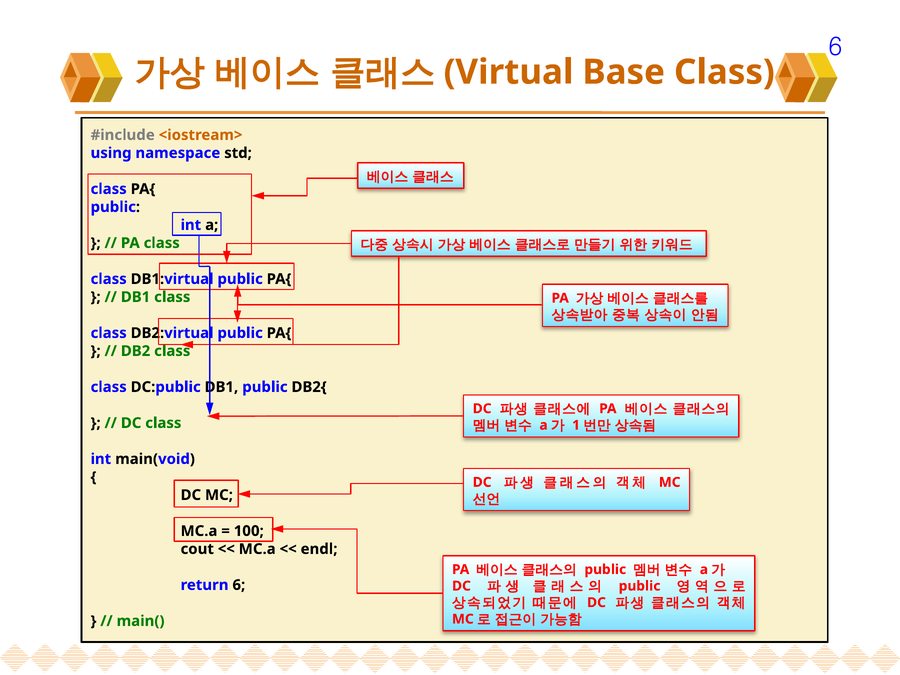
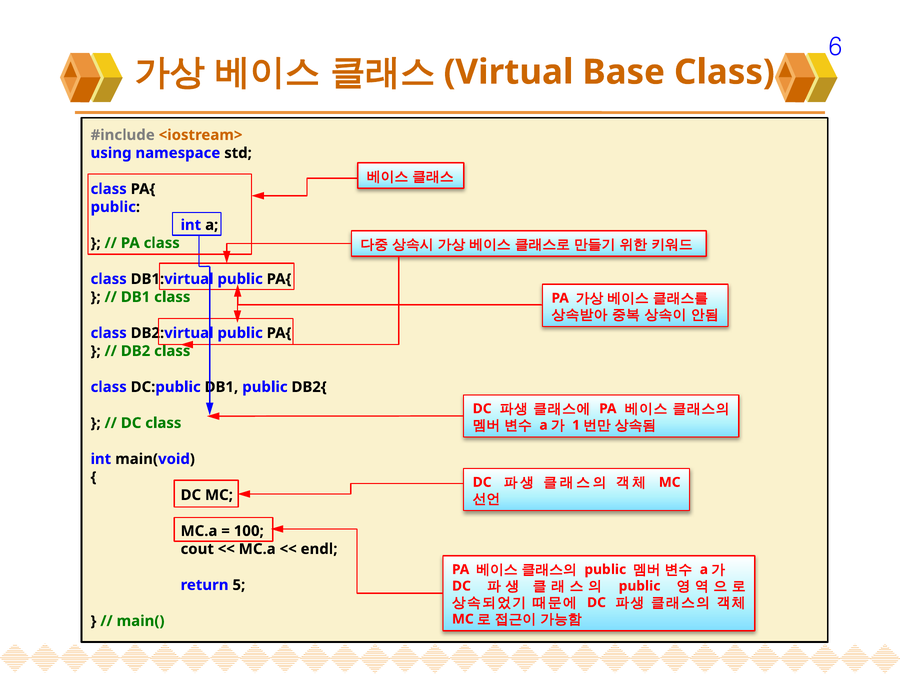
return 6: 6 -> 5
